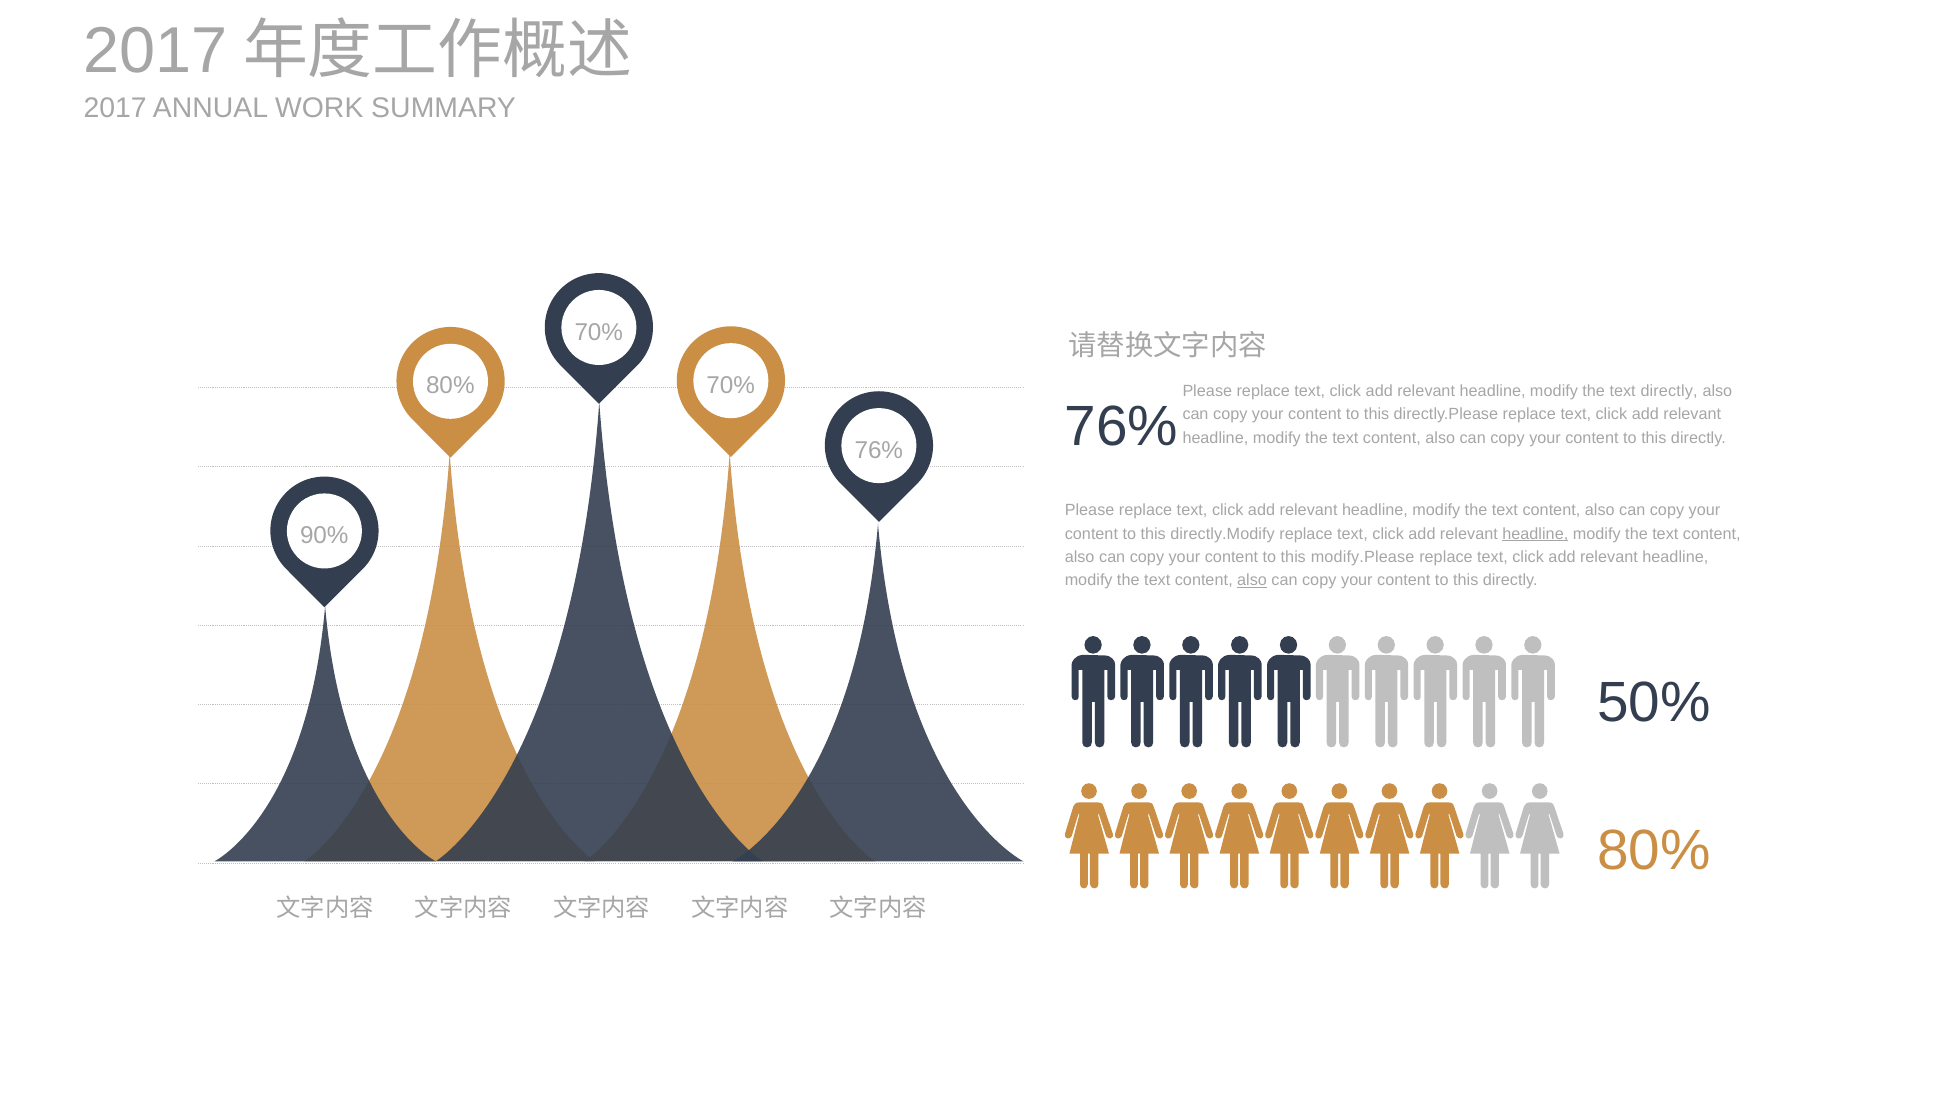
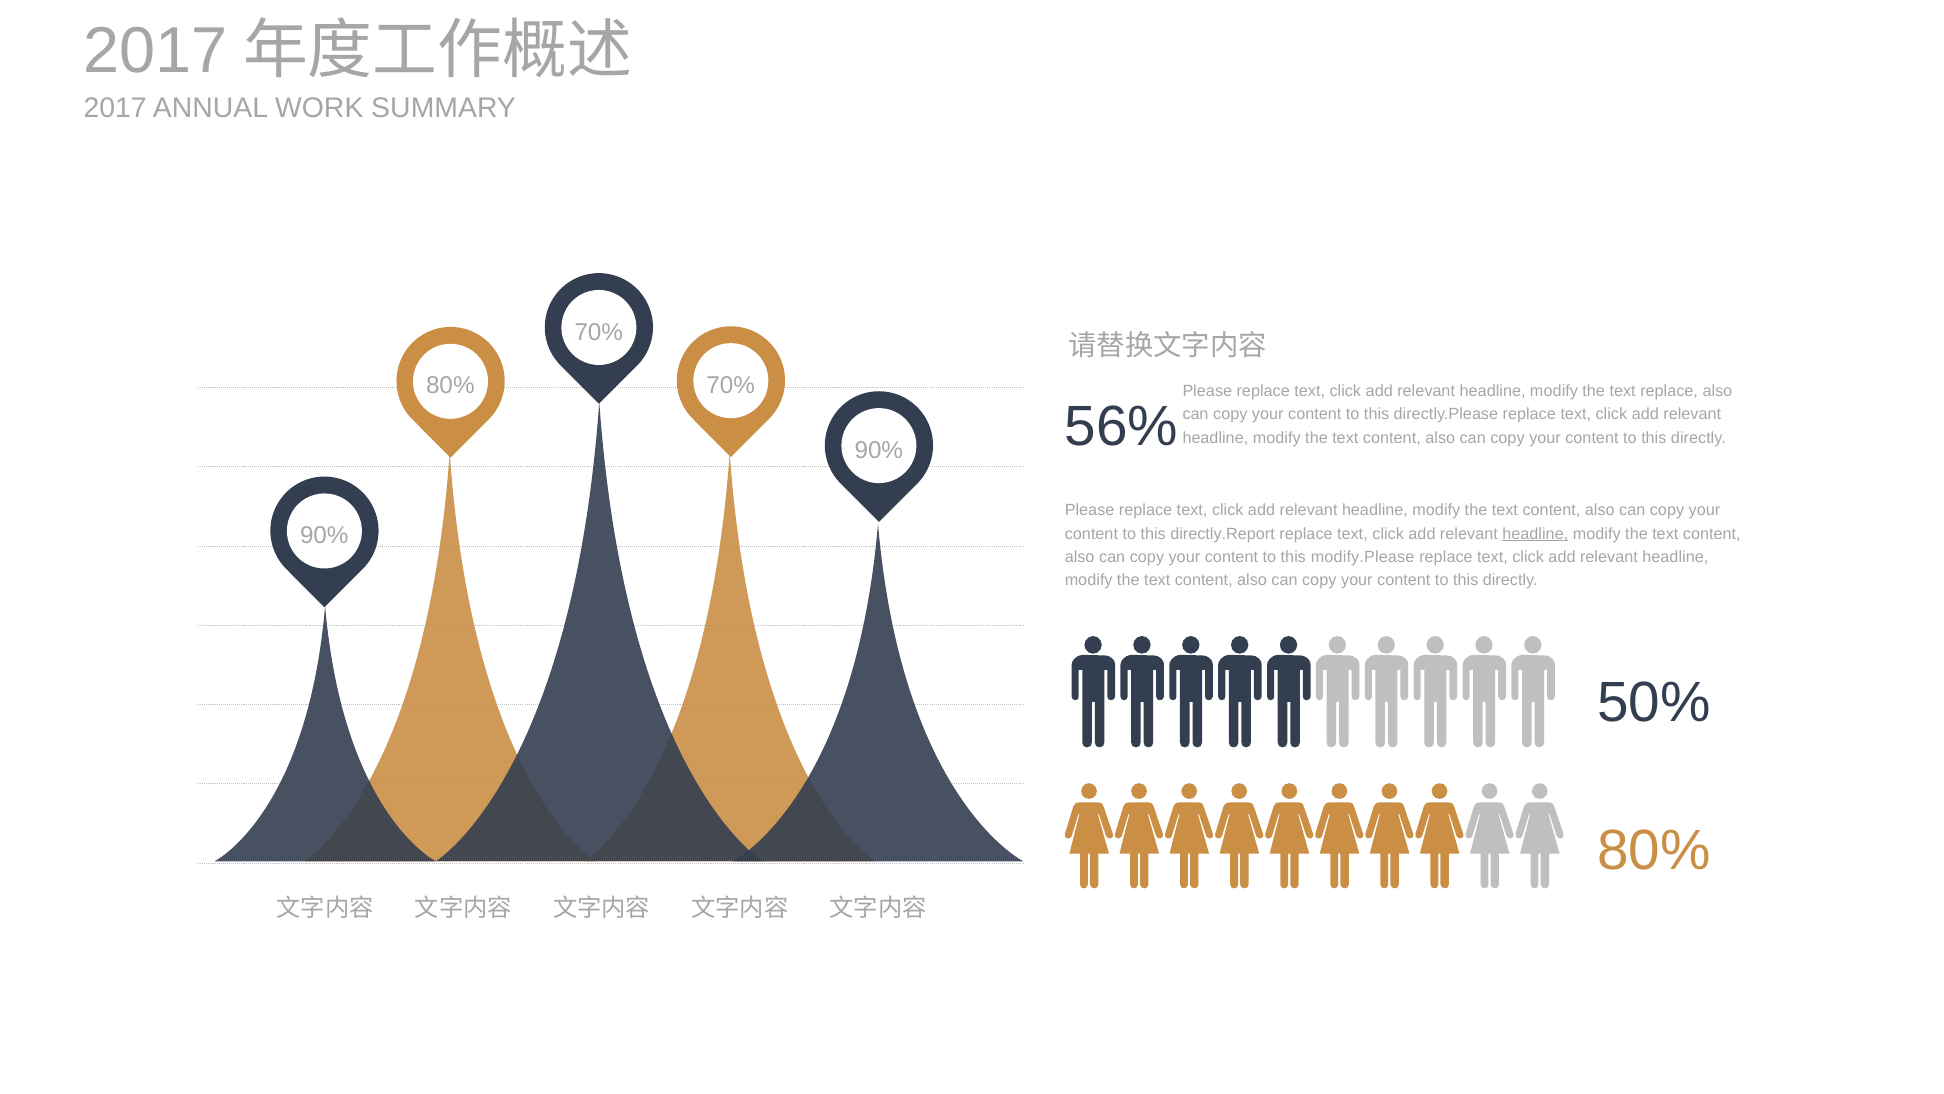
text directly: directly -> replace
76% at (1122, 426): 76% -> 56%
76% at (879, 450): 76% -> 90%
directly.Modify: directly.Modify -> directly.Report
also at (1252, 580) underline: present -> none
